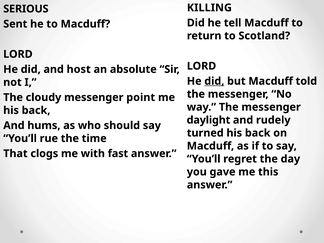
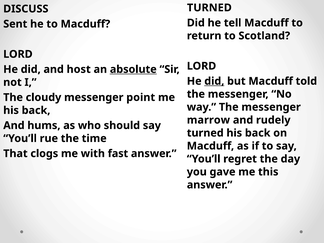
KILLING at (209, 8): KILLING -> TURNED
SERIOUS: SERIOUS -> DISCUSS
absolute underline: none -> present
daylight: daylight -> marrow
